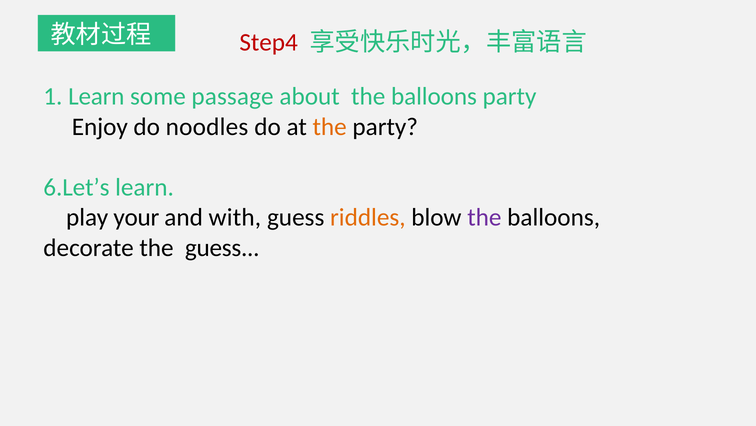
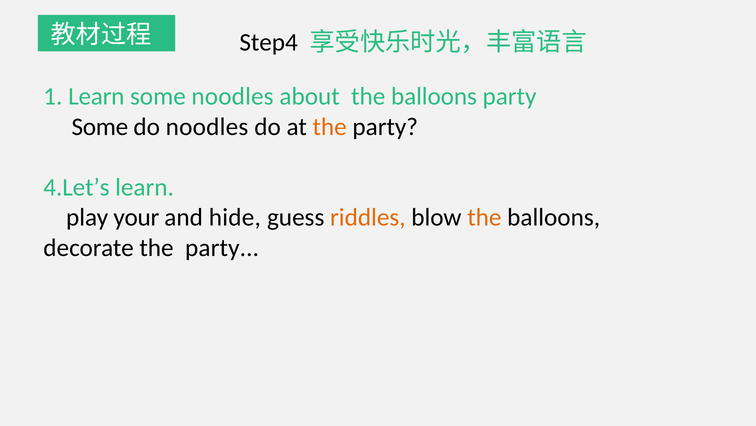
Step4 colour: red -> black
some passage: passage -> noodles
Enjoy at (100, 126): Enjoy -> Some
6.Let’s: 6.Let’s -> 4.Let’s
with: with -> hide
the at (484, 217) colour: purple -> orange
decorate the guess: guess -> party
